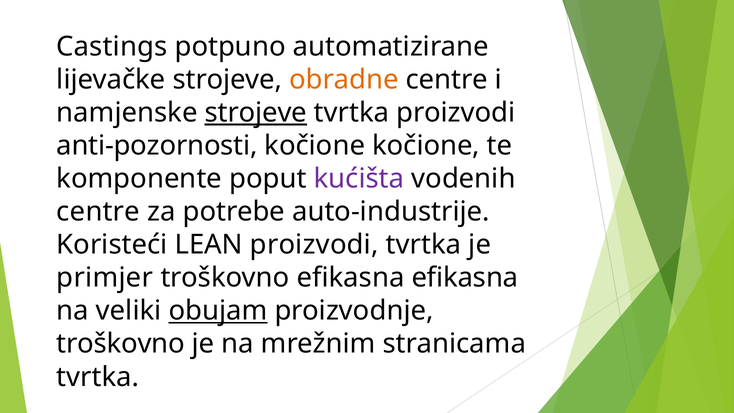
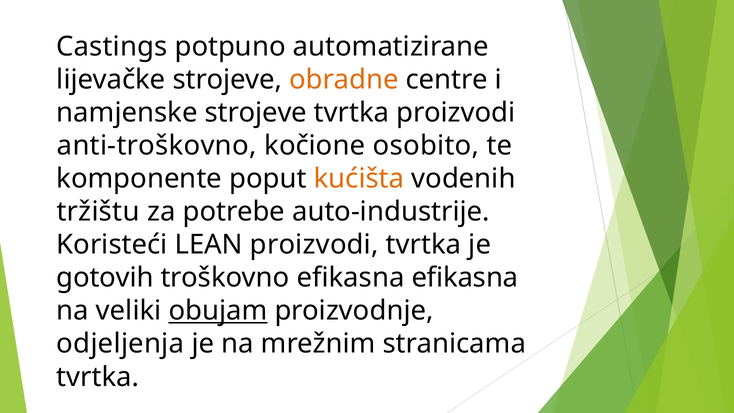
strojeve at (256, 113) underline: present -> none
anti-pozornosti: anti-pozornosti -> anti-troškovno
kočione kočione: kočione -> osobito
kućišta colour: purple -> orange
centre at (98, 212): centre -> tržištu
primjer: primjer -> gotovih
troškovno at (121, 344): troškovno -> odjeljenja
